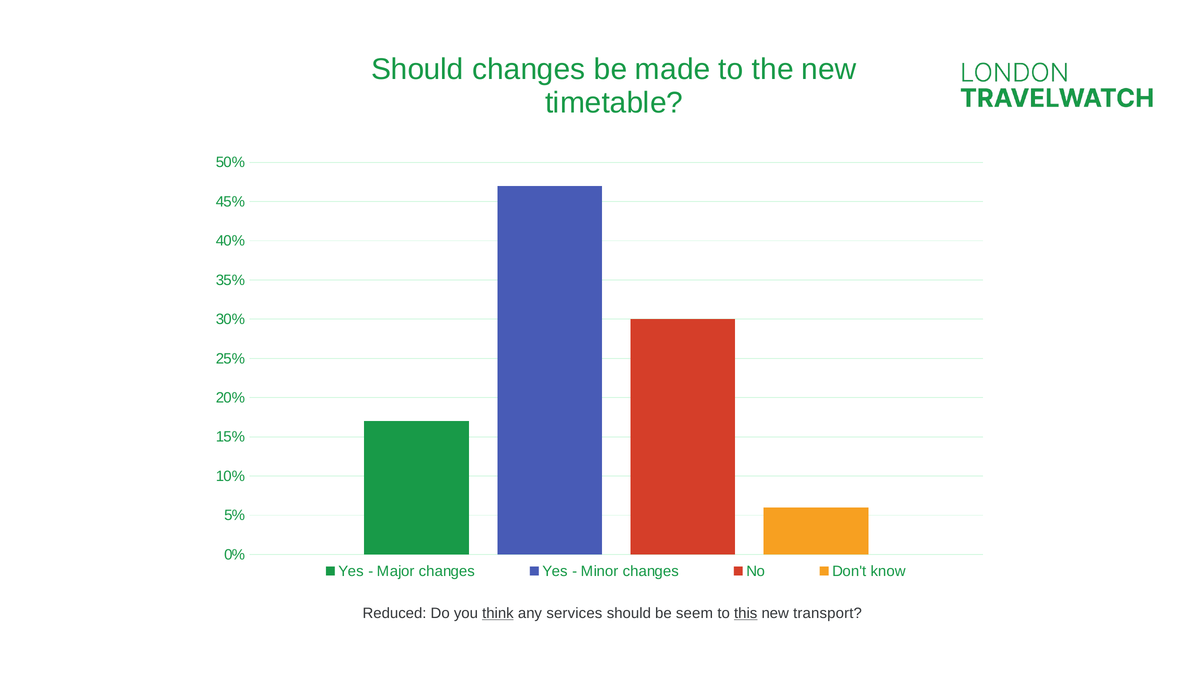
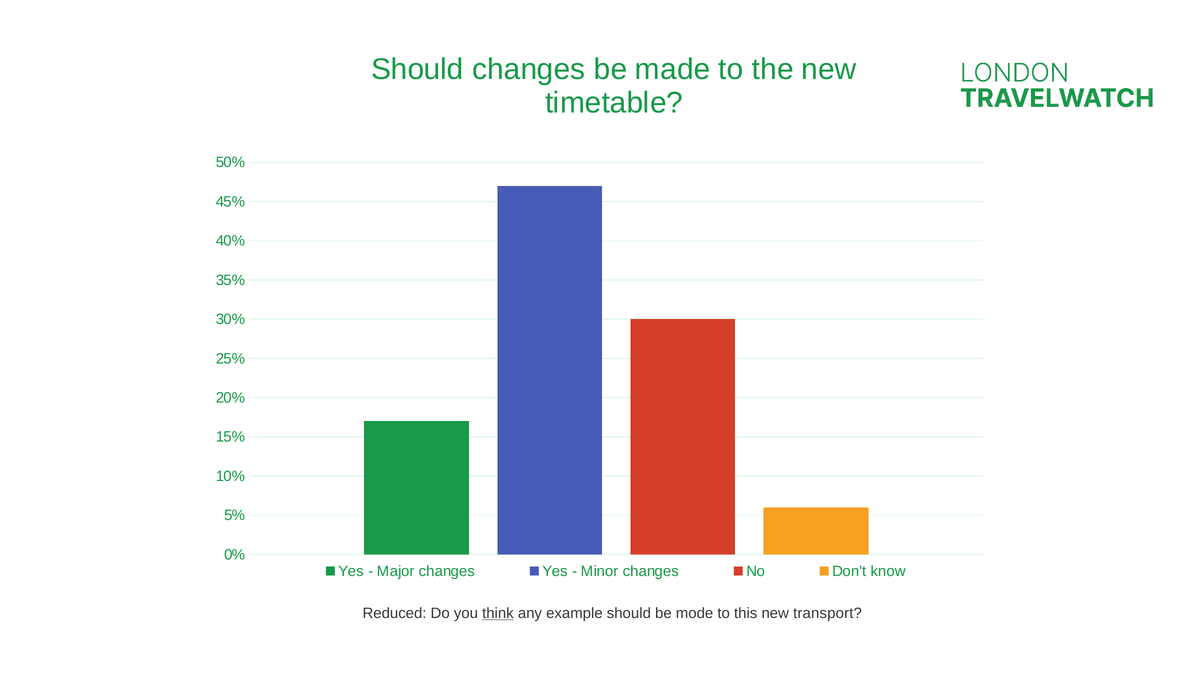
services: services -> example
seem: seem -> mode
this underline: present -> none
